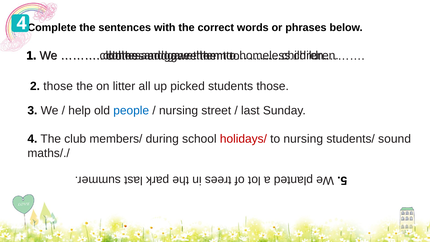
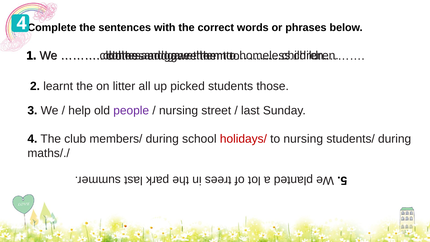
2 those: those -> learnt
people colour: blue -> purple
students/ sound: sound -> during
